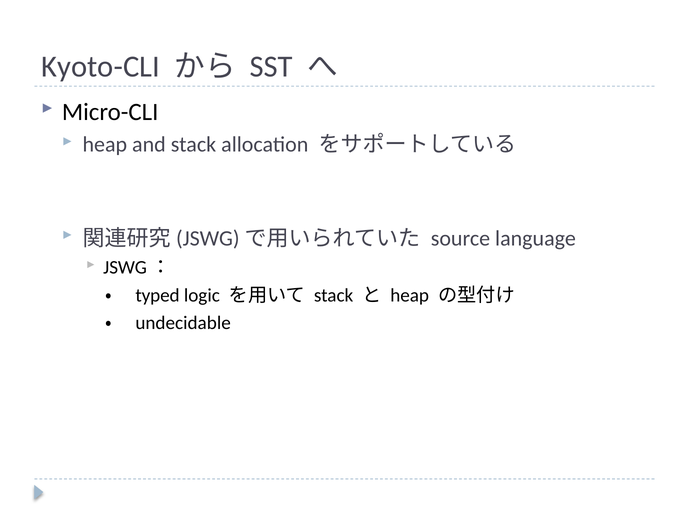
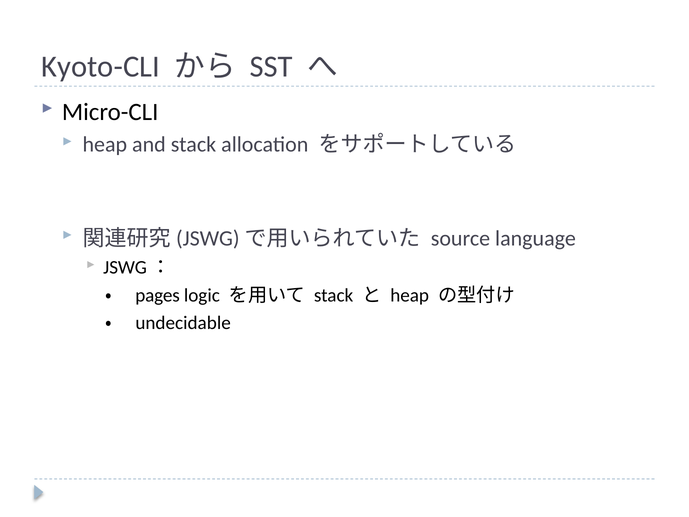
typed: typed -> pages
